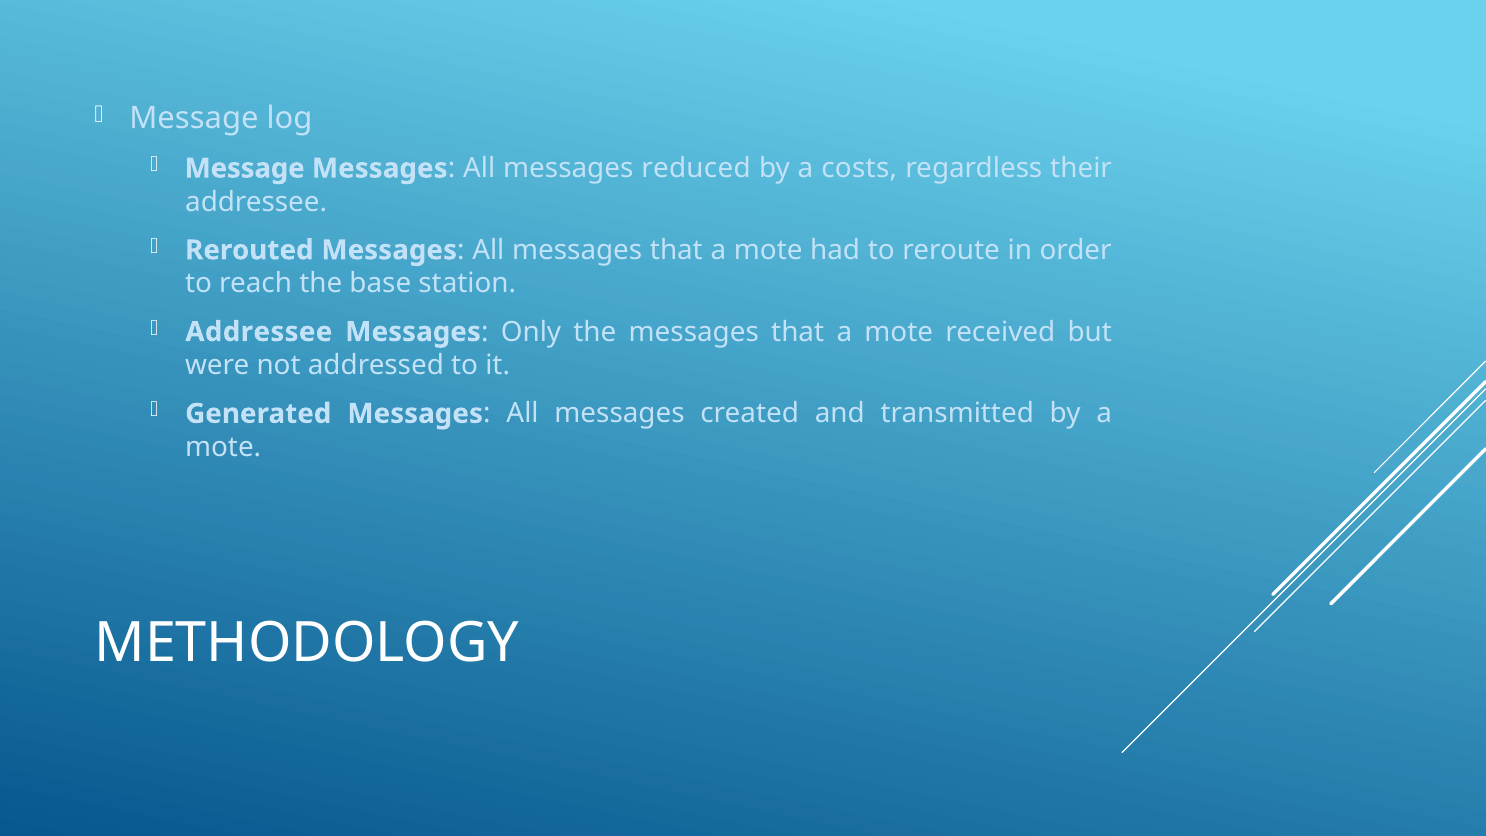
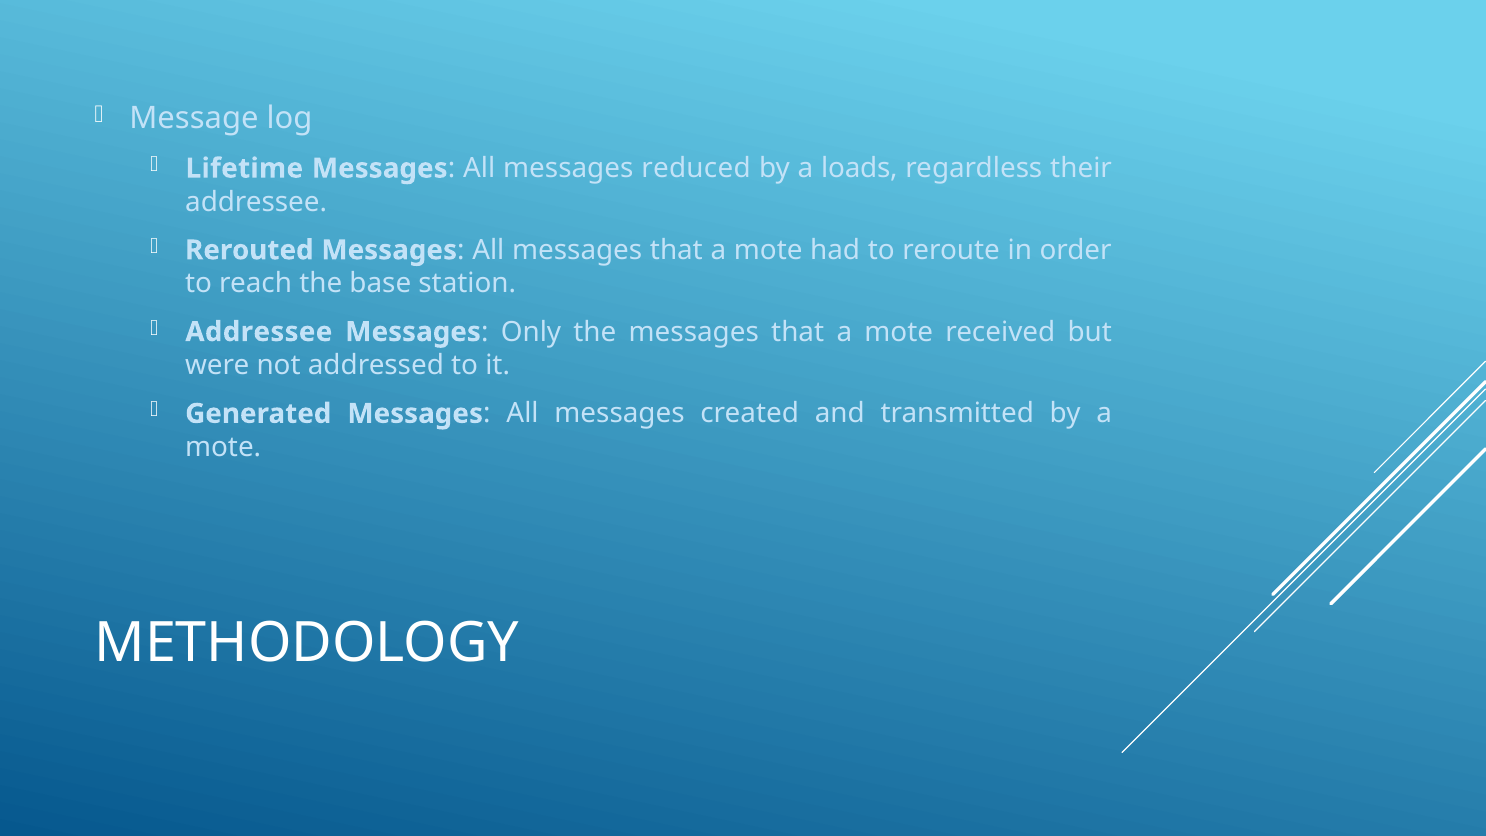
Message at (245, 168): Message -> Lifetime
costs: costs -> loads
